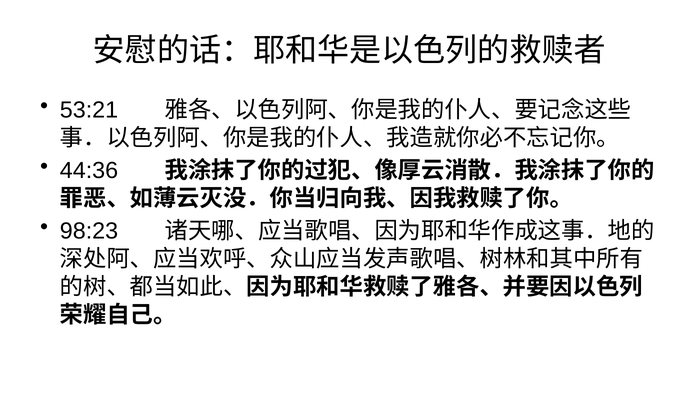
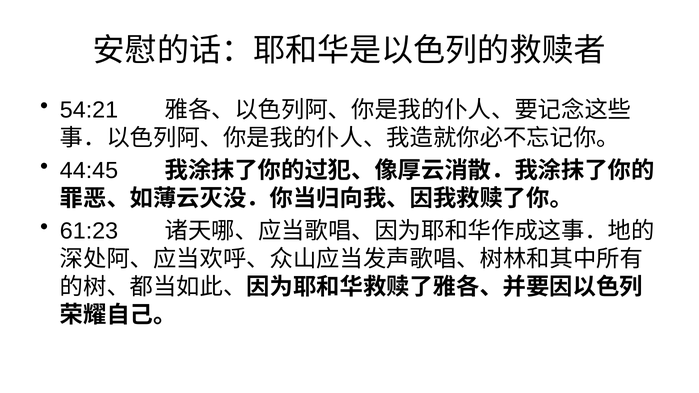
53:21: 53:21 -> 54:21
44:36: 44:36 -> 44:45
98:23: 98:23 -> 61:23
